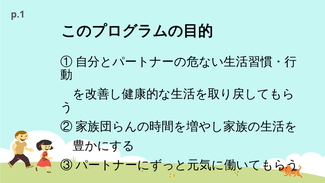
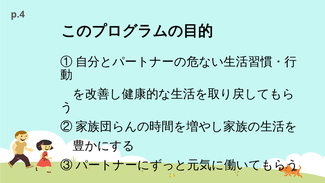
p.1: p.1 -> p.4
